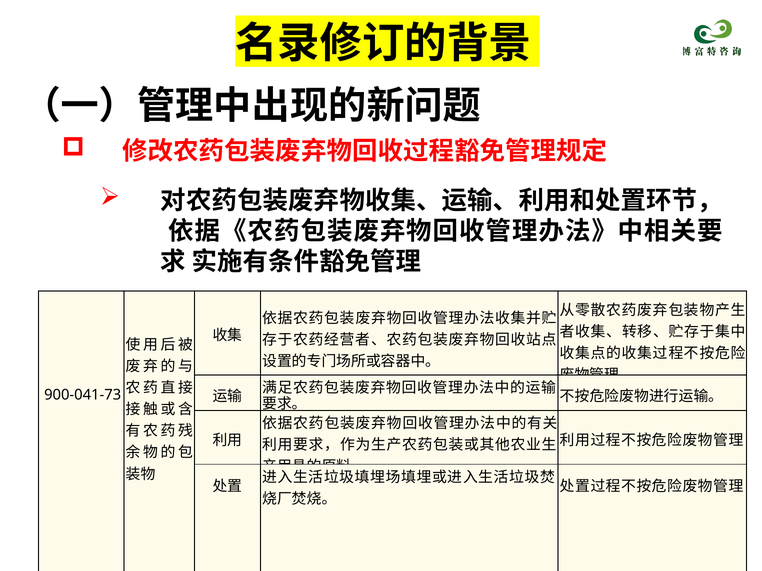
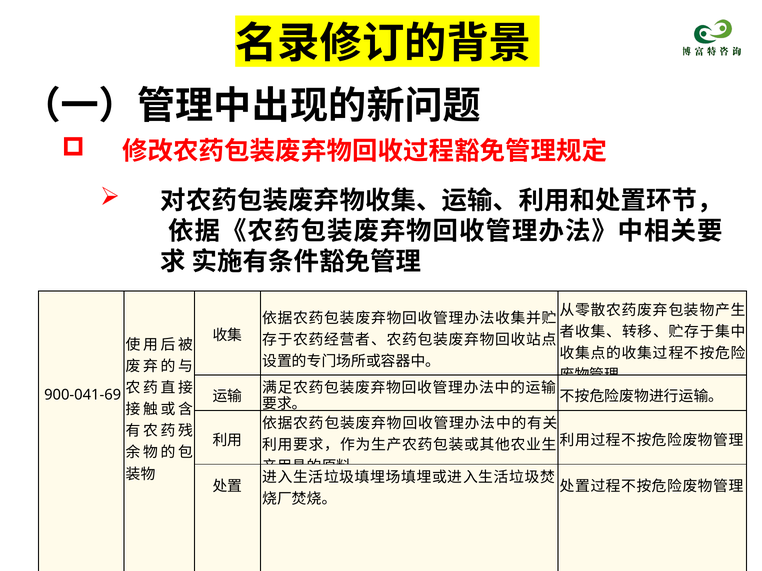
900-041-73: 900-041-73 -> 900-041-69
